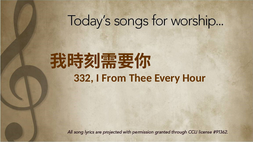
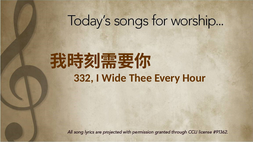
From: From -> Wide
